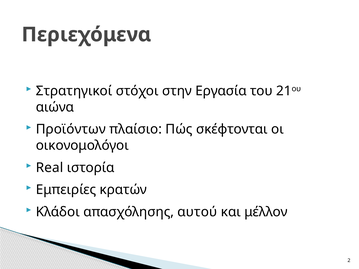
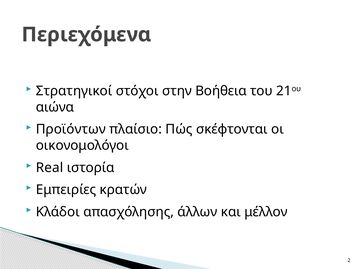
Εργασία: Εργασία -> Βοήθεια
αυτού: αυτού -> άλλων
